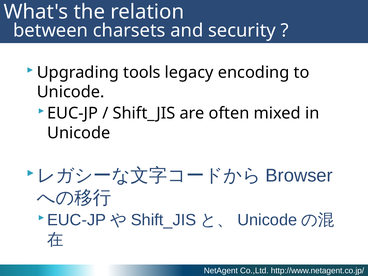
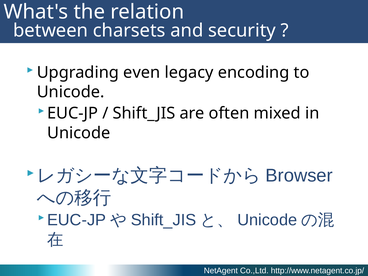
tools: tools -> even
